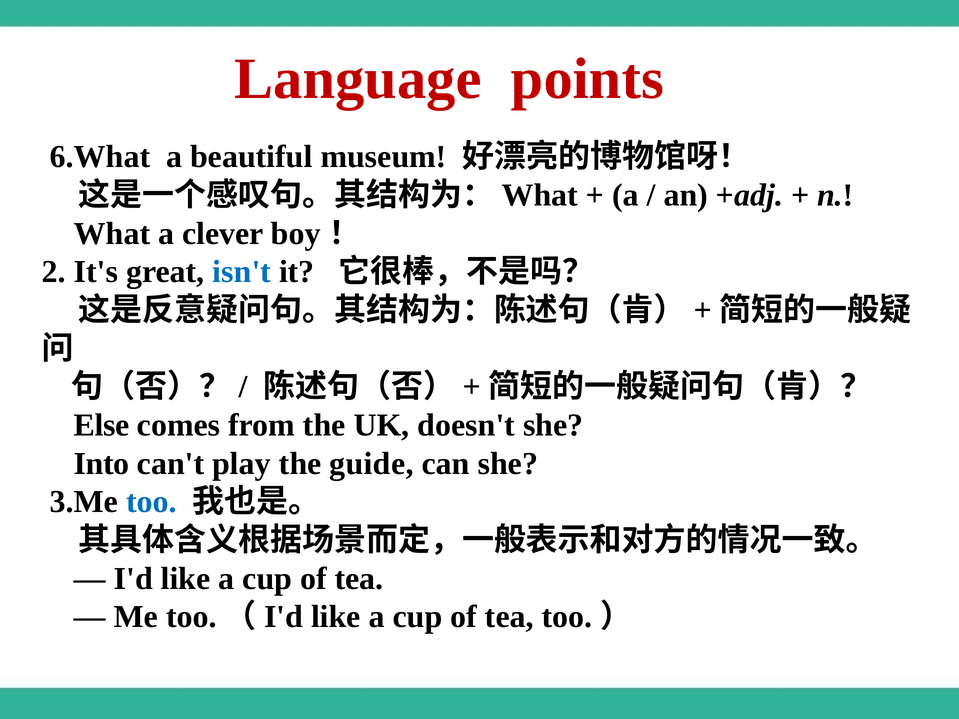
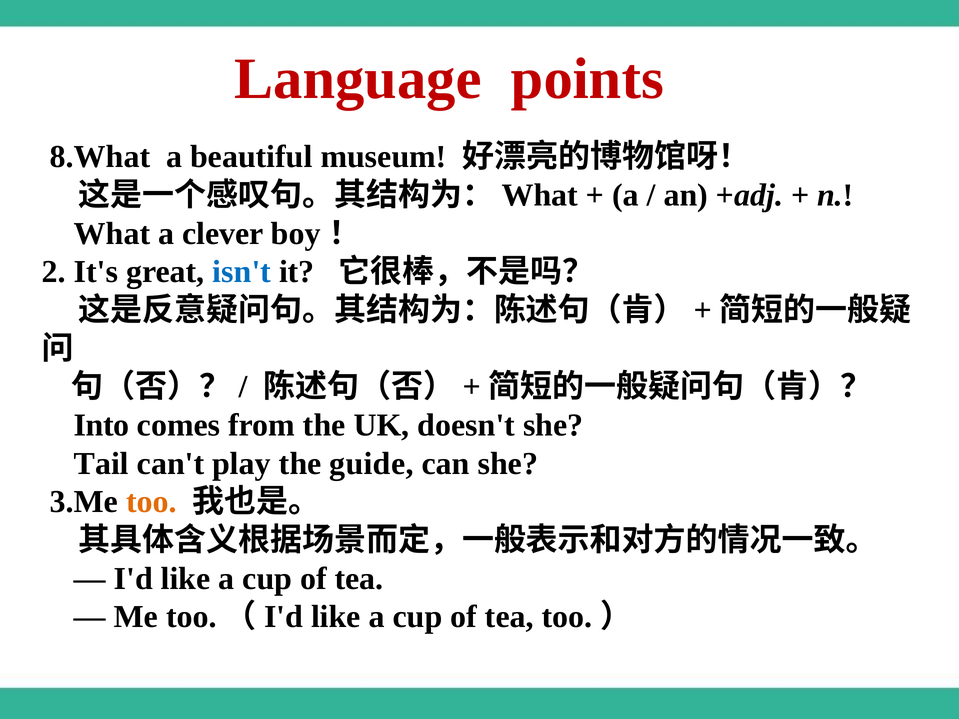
6.What: 6.What -> 8.What
Else: Else -> Into
Into: Into -> Tail
too colour: blue -> orange
